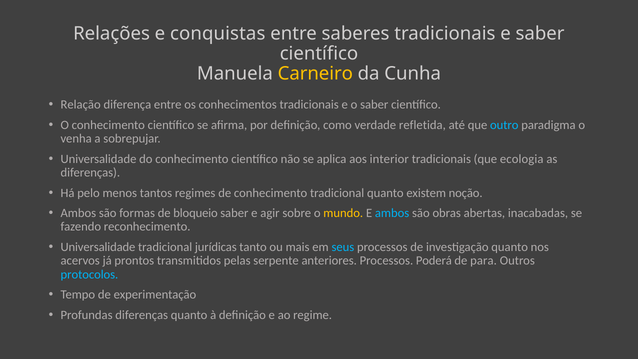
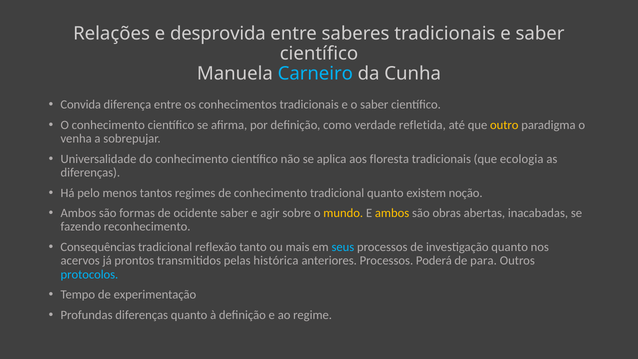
conquistas: conquistas -> desprovida
Carneiro colour: yellow -> light blue
Relação: Relação -> Convida
outro colour: light blue -> yellow
interior: interior -> floresta
bloqueio: bloqueio -> ocidente
ambos at (392, 213) colour: light blue -> yellow
Universalidade at (98, 247): Universalidade -> Consequências
jurídicas: jurídicas -> reflexão
serpente: serpente -> histórica
